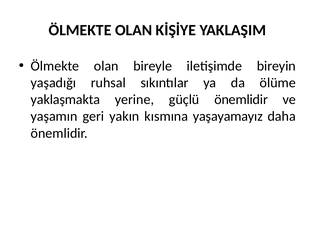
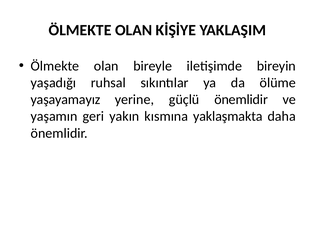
yaklaşmakta: yaklaşmakta -> yaşayamayız
yaşayamayız: yaşayamayız -> yaklaşmakta
